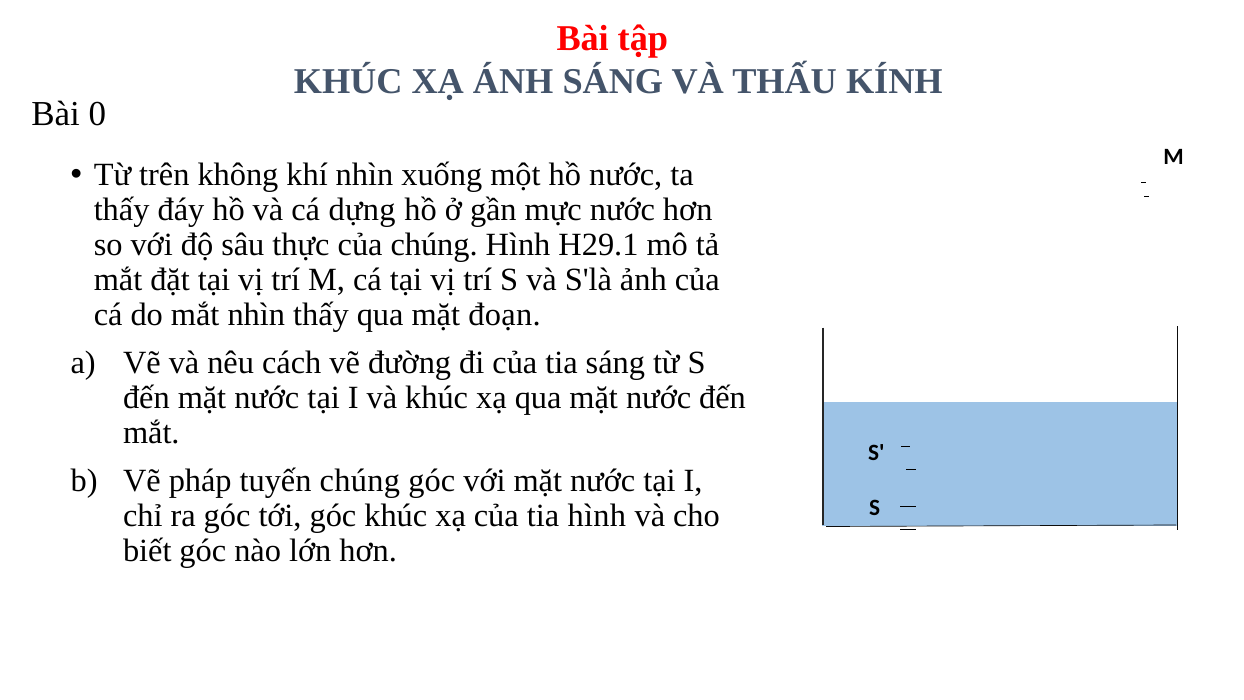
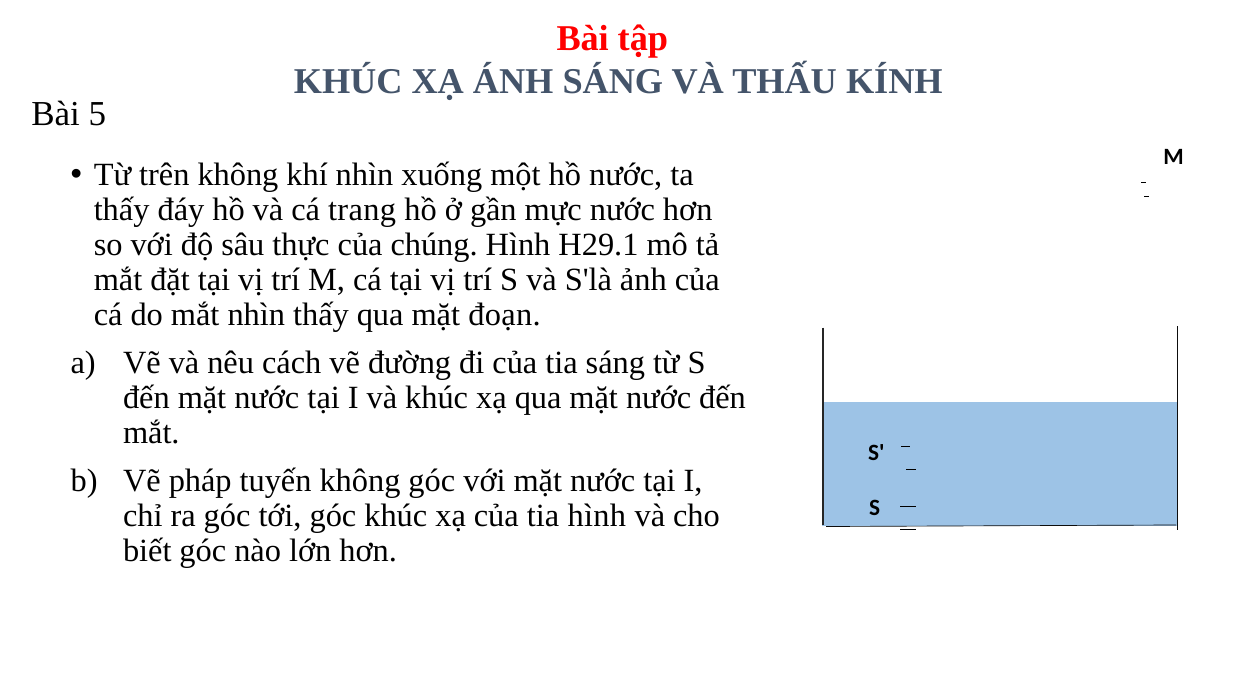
0: 0 -> 5
dựng: dựng -> trang
tuyến chúng: chúng -> không
